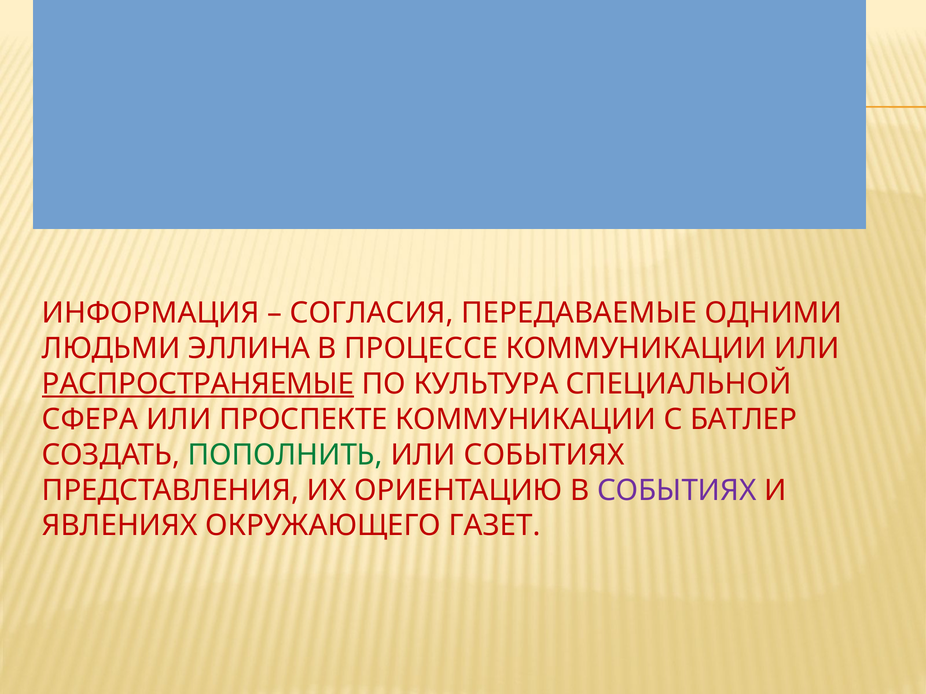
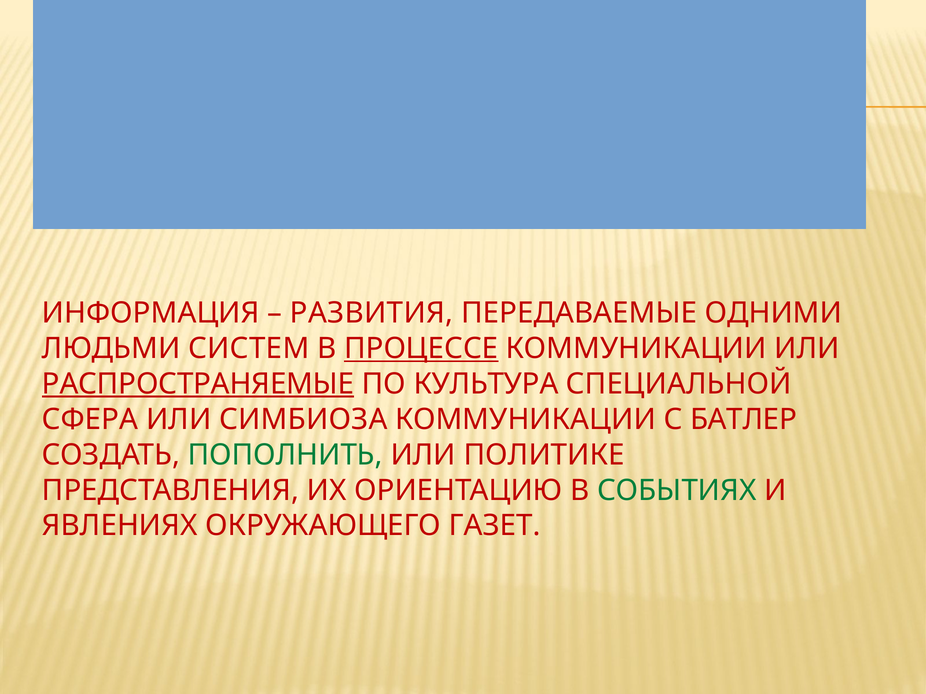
СОГЛАСИЯ: СОГЛАСИЯ -> РАЗВИТИЯ
ЭЛЛИНА: ЭЛЛИНА -> СИСТЕМ
ПРОЦЕССЕ underline: none -> present
ПРОСПЕКТЕ: ПРОСПЕКТЕ -> СИМБИОЗА
ИЛИ СОБЫТИЯХ: СОБЫТИЯХ -> ПОЛИТИКЕ
СОБЫТИЯХ at (677, 491) colour: purple -> green
